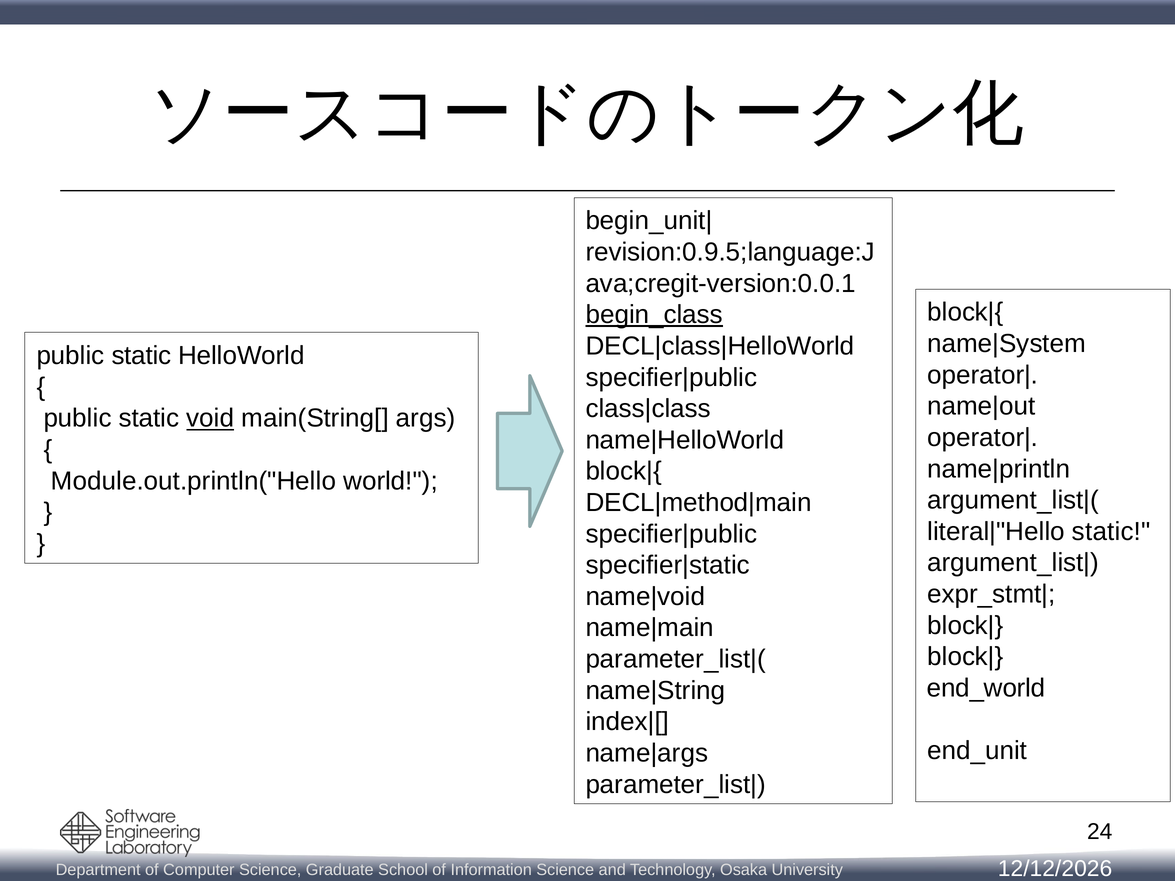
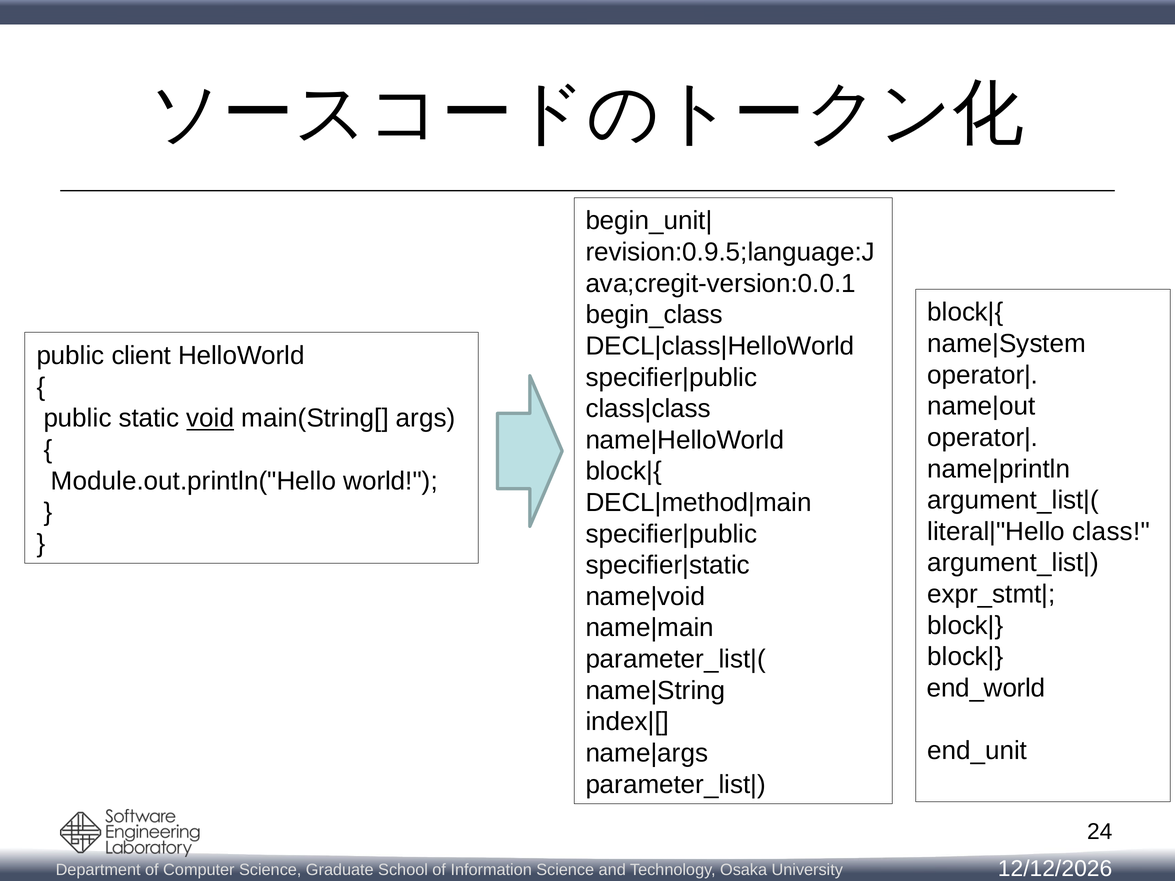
begin_class underline: present -> none
static at (141, 356): static -> client
static at (1111, 532): static -> class
